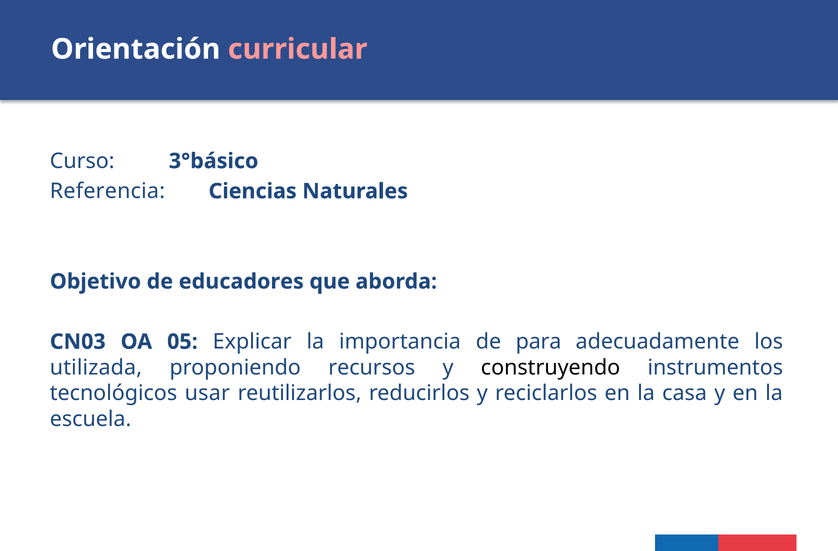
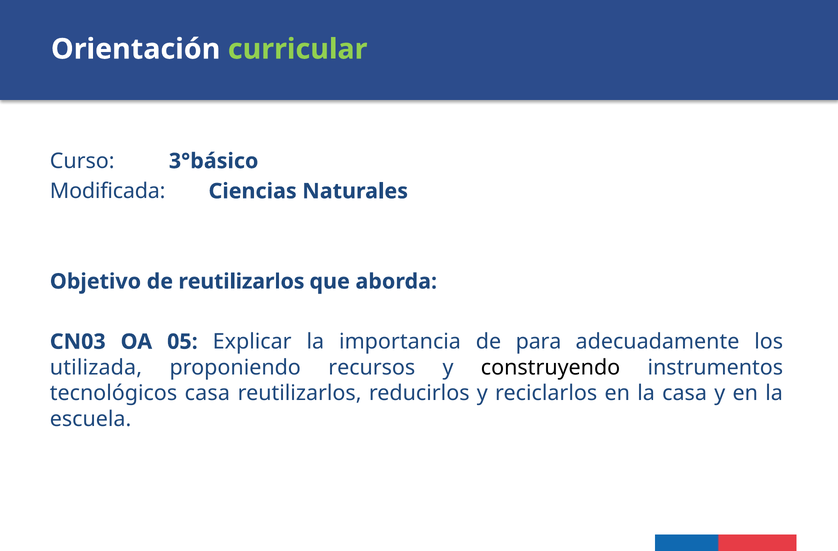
curricular colour: pink -> light green
Referencia: Referencia -> Modificada
de educadores: educadores -> reutilizarlos
tecnológicos usar: usar -> casa
